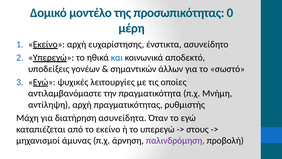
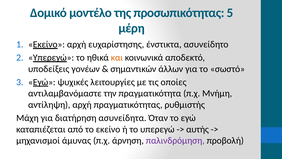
0: 0 -> 5
και colour: blue -> orange
στους: στους -> αυτής
